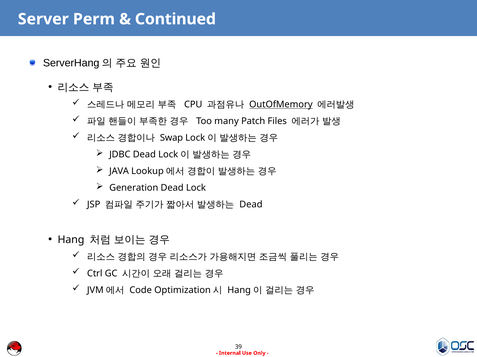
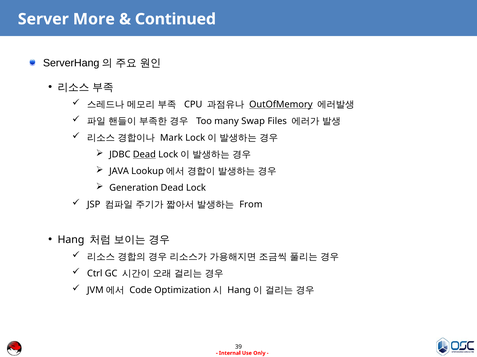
Perm: Perm -> More
Patch: Patch -> Swap
Swap: Swap -> Mark
Dead at (144, 155) underline: none -> present
Dead at (251, 205): Dead -> From
